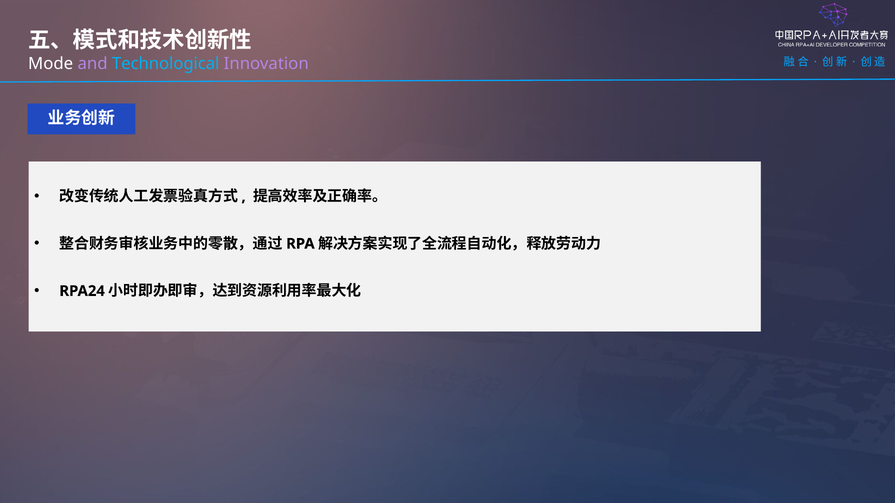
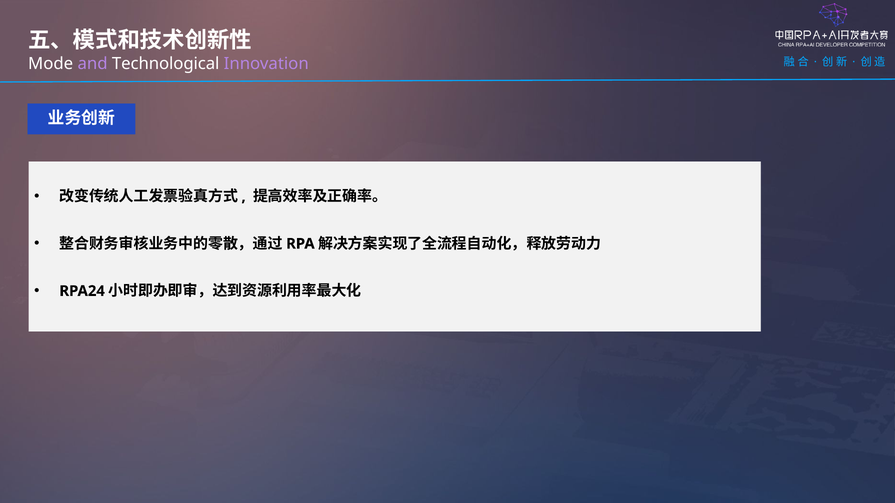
Technological colour: light blue -> white
